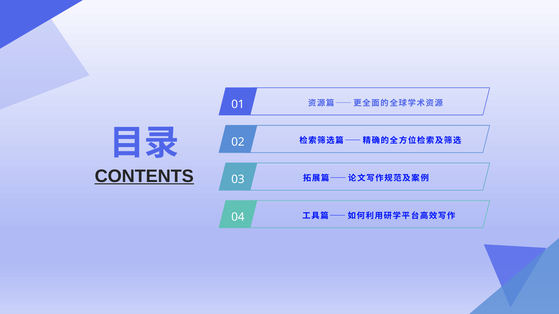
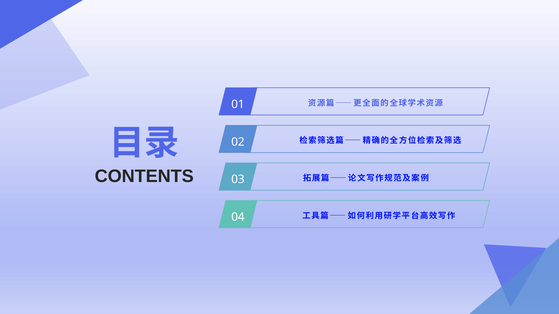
CONTENTS underline: present -> none
